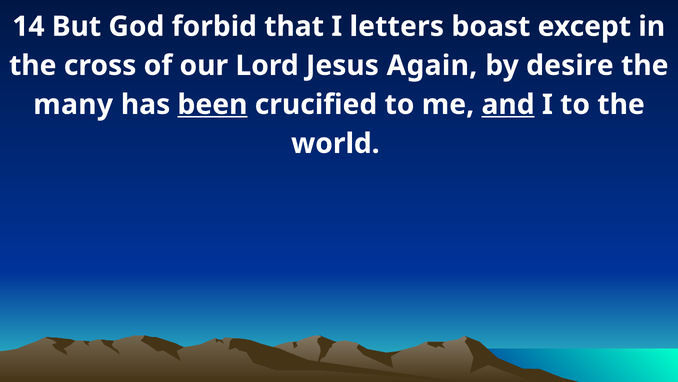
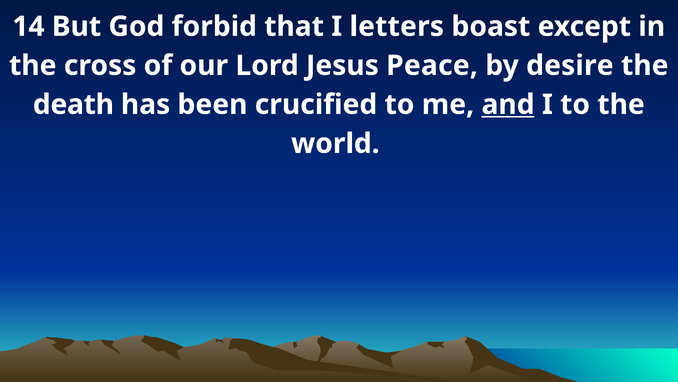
Again: Again -> Peace
many: many -> death
been underline: present -> none
